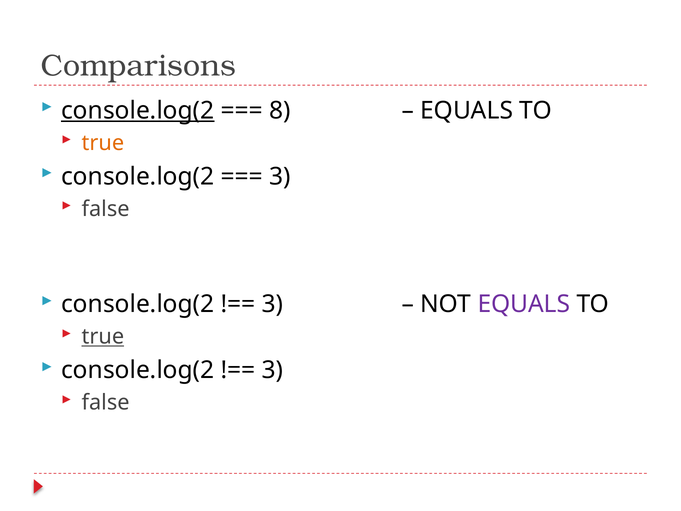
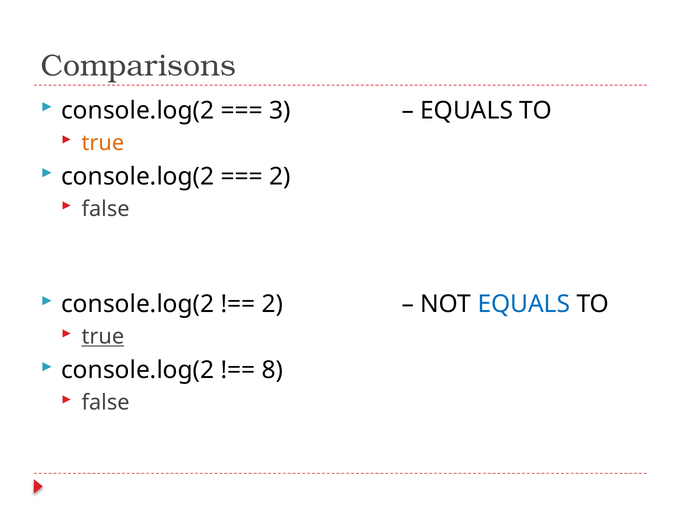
console.log(2 at (138, 111) underline: present -> none
8: 8 -> 3
3 at (280, 177): 3 -> 2
3 at (273, 304): 3 -> 2
EQUALS at (524, 304) colour: purple -> blue
3 at (273, 370): 3 -> 8
